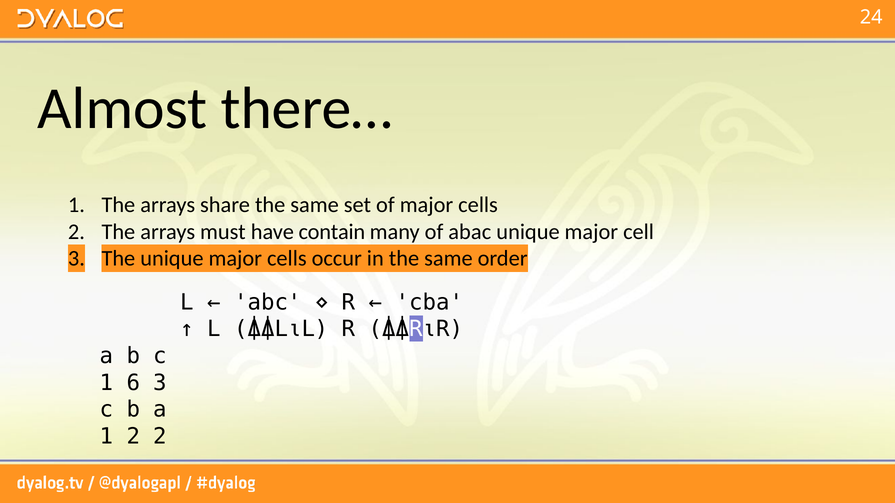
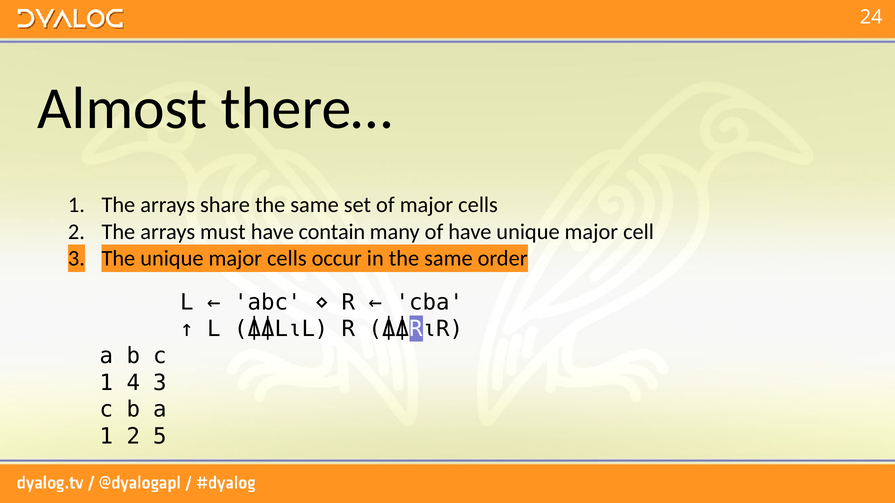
of abac: abac -> have
6: 6 -> 4
2 2: 2 -> 5
